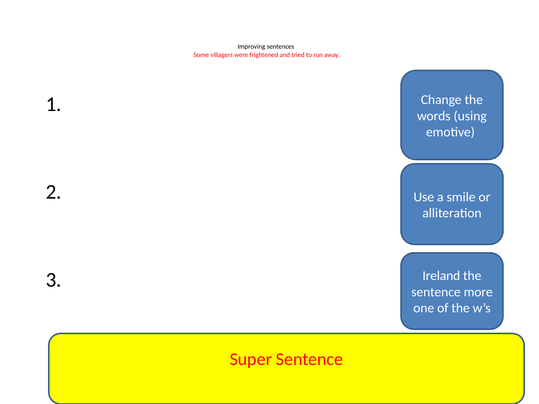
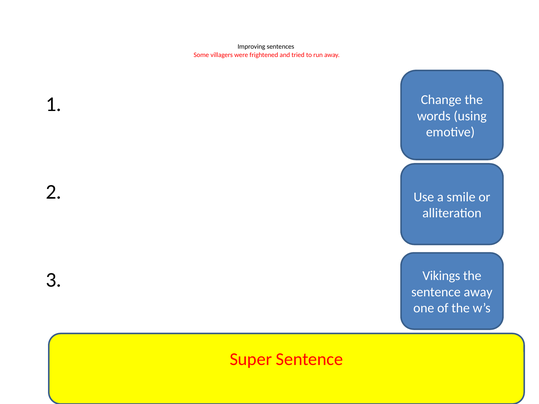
Ireland: Ireland -> Vikings
sentence more: more -> away
